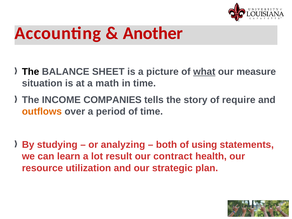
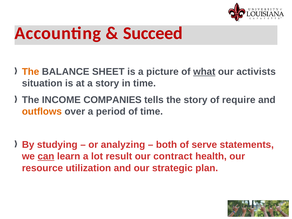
Another: Another -> Succeed
The at (31, 72) colour: black -> orange
measure: measure -> activists
a math: math -> story
using: using -> serve
can underline: none -> present
